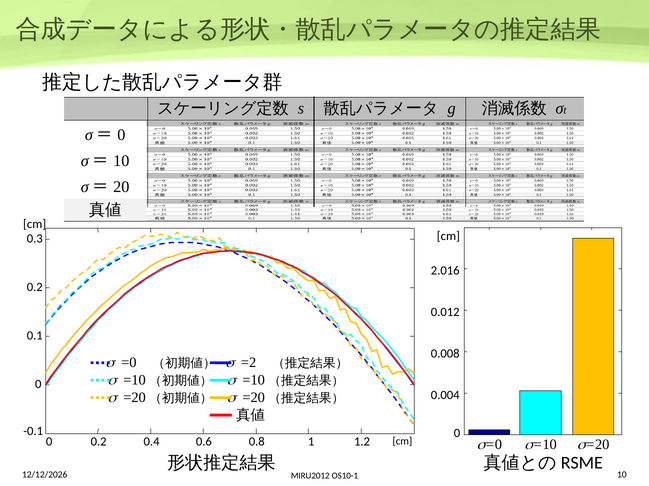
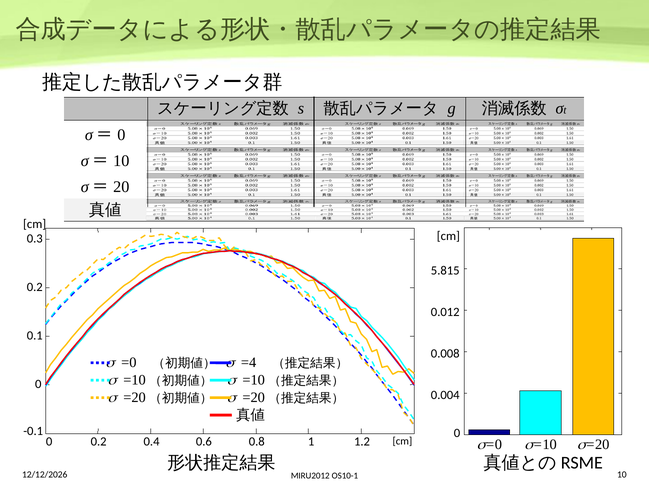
2.016: 2.016 -> 5.815
=2: =2 -> =4
